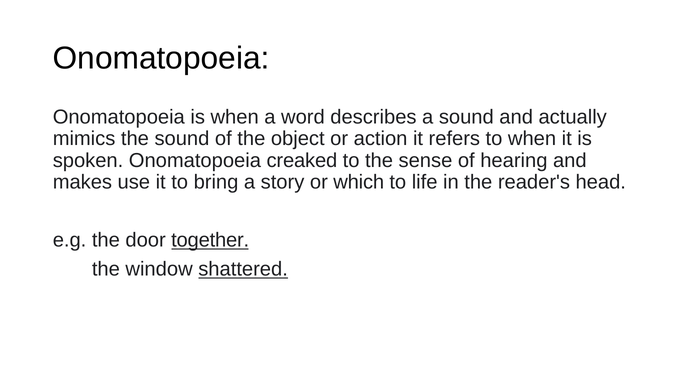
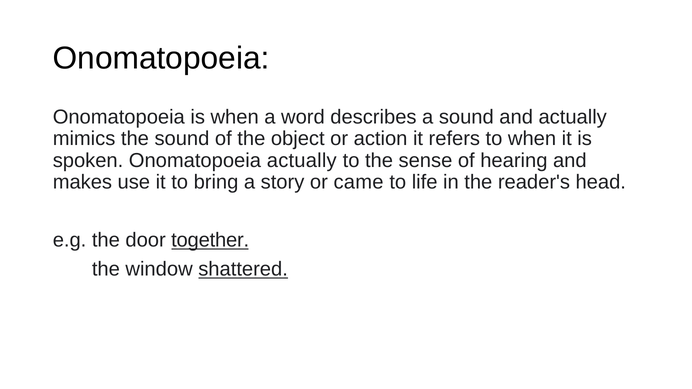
Onomatopoeia creaked: creaked -> actually
which: which -> came
